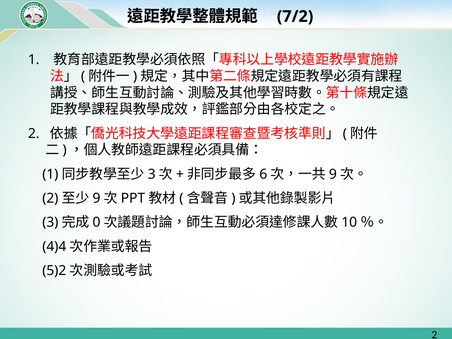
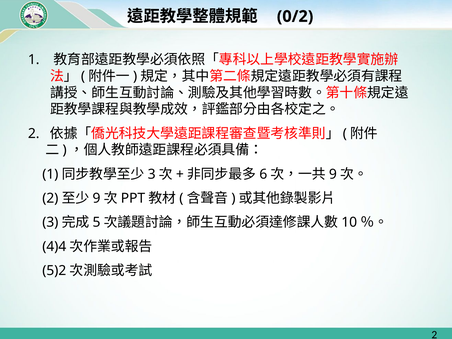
7/2: 7/2 -> 0/2
0: 0 -> 5
